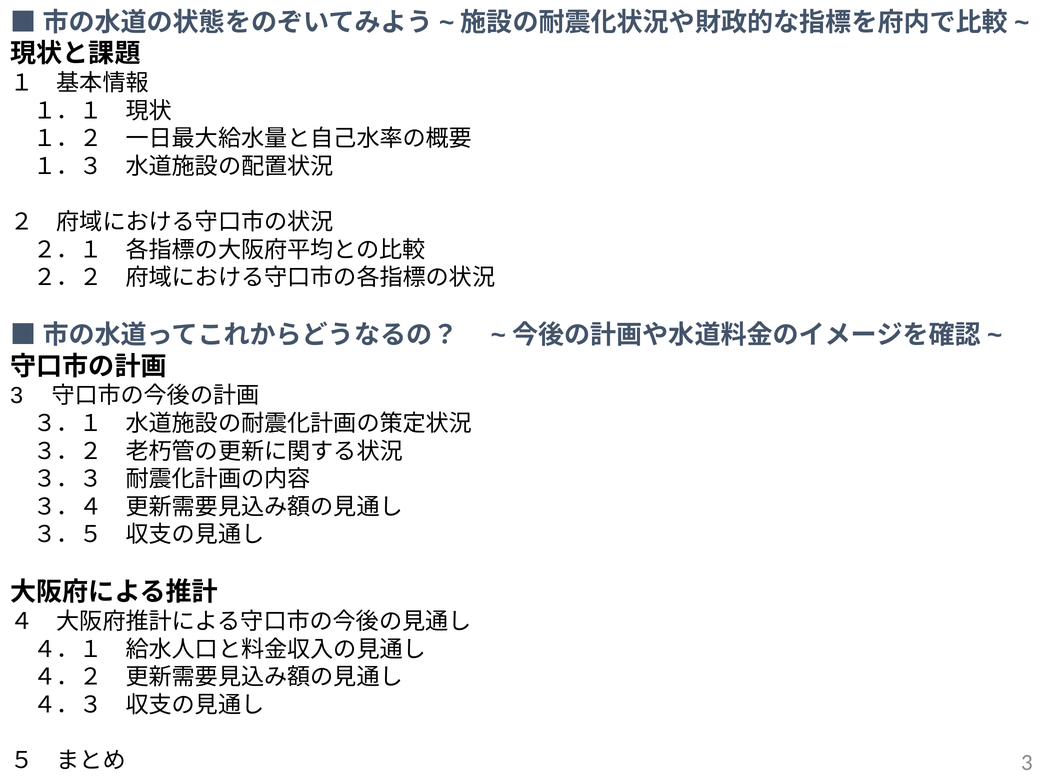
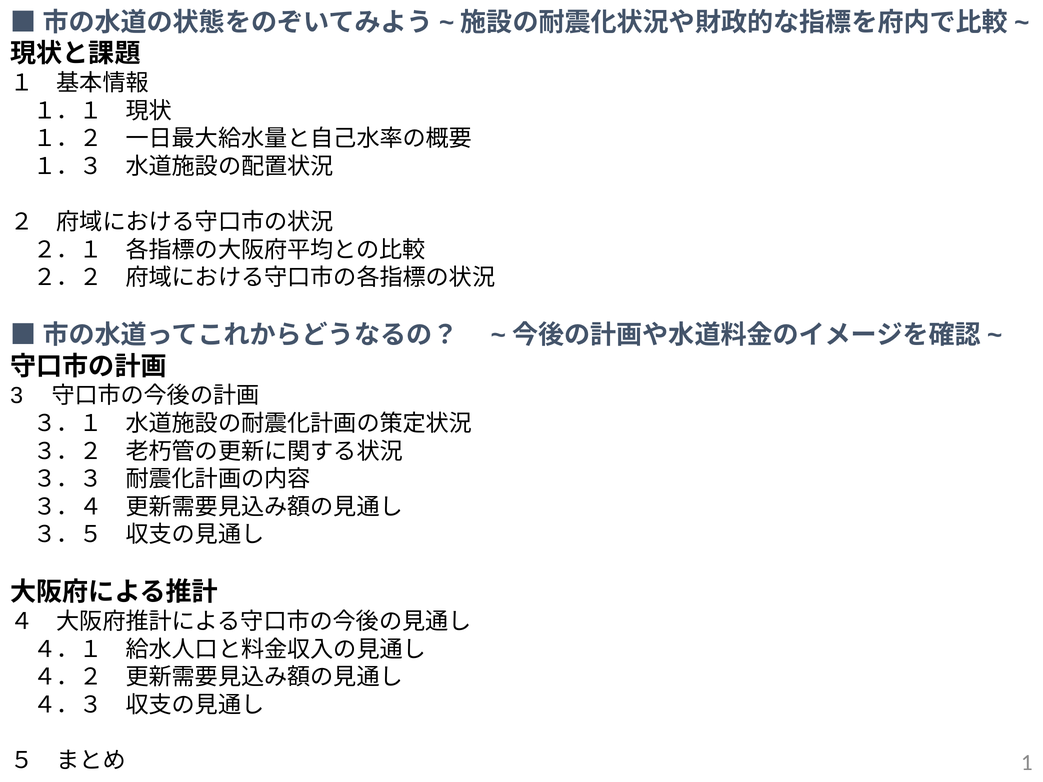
3 at (1027, 763): 3 -> 1
